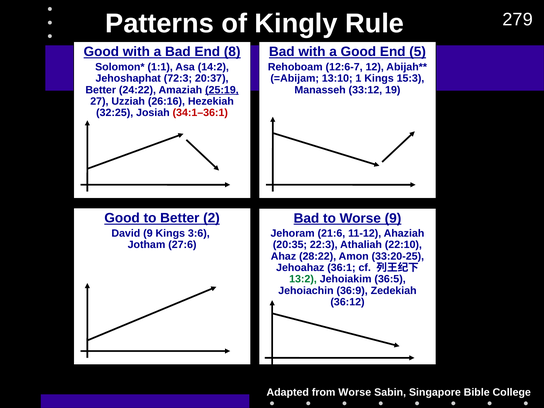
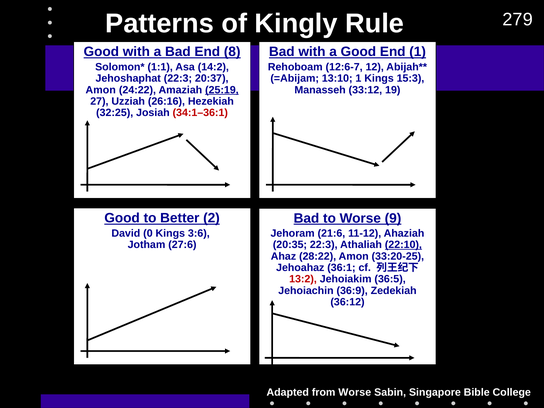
End 5: 5 -> 1
Jehoshaphat 72:3: 72:3 -> 22:3
Better at (101, 90): Better -> Amon
David 9: 9 -> 0
22:10 underline: none -> present
13:2 colour: green -> red
